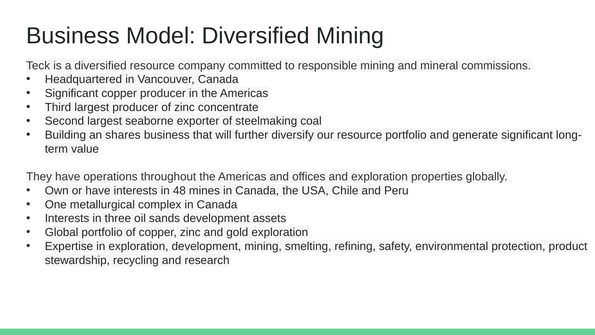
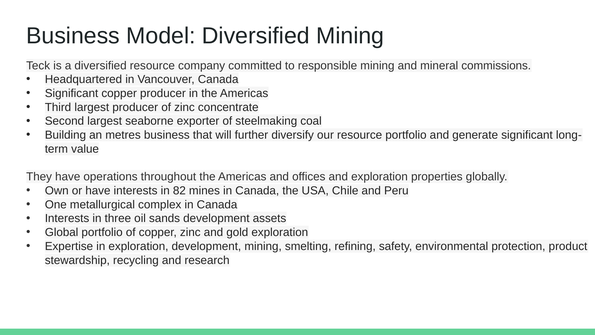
shares: shares -> metres
48: 48 -> 82
